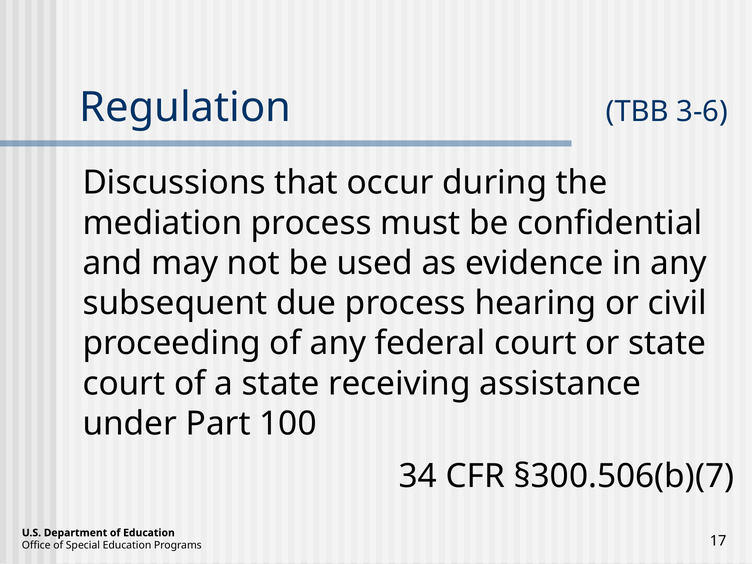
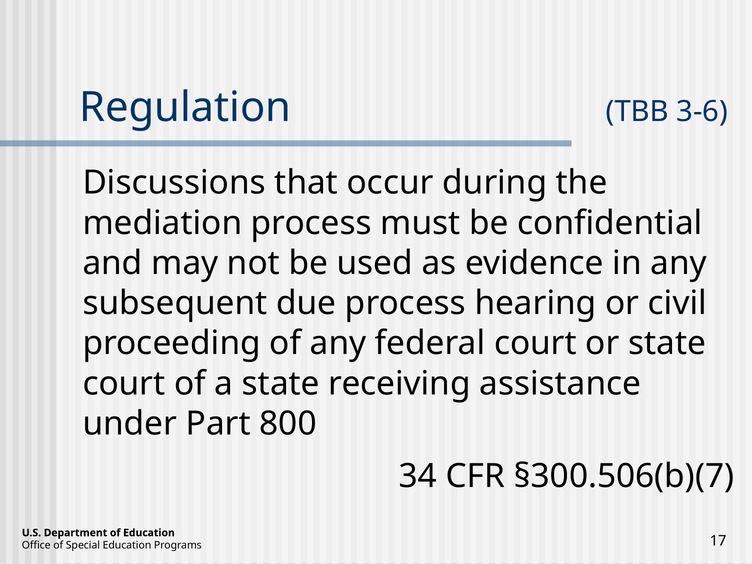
100: 100 -> 800
